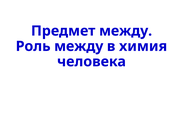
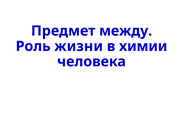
Роль между: между -> жизни
химия: химия -> химии
